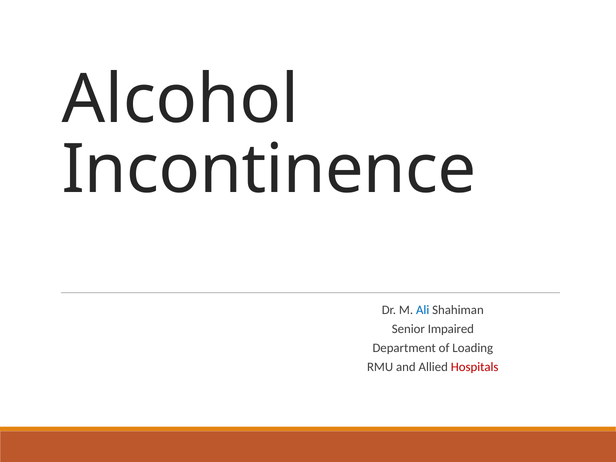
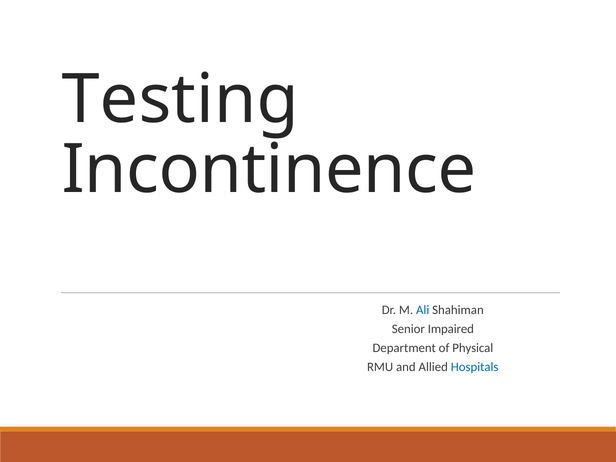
Alcohol: Alcohol -> Testing
Loading: Loading -> Physical
Hospitals colour: red -> blue
